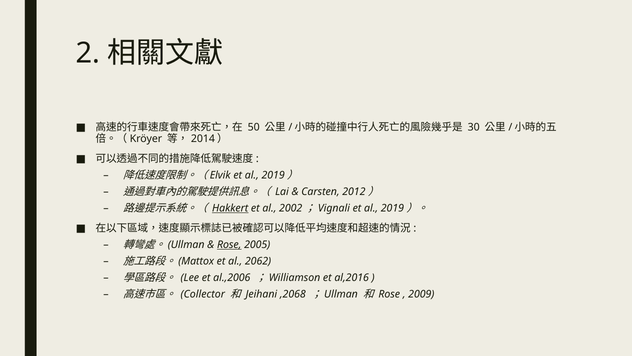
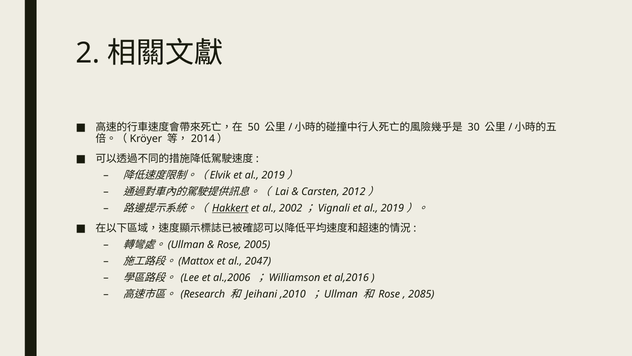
Rose at (229, 244) underline: present -> none
2062: 2062 -> 2047
Collector: Collector -> Research
,2068: ,2068 -> ,2010
2009: 2009 -> 2085
